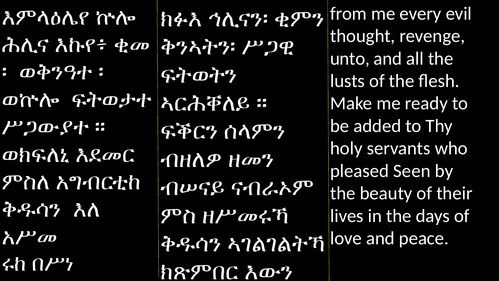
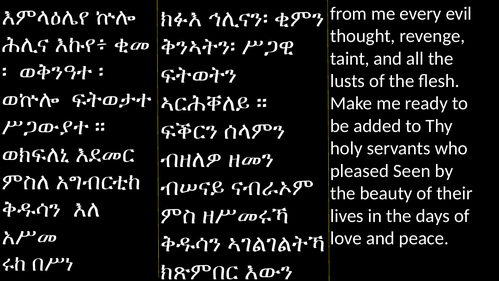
unto: unto -> taint
